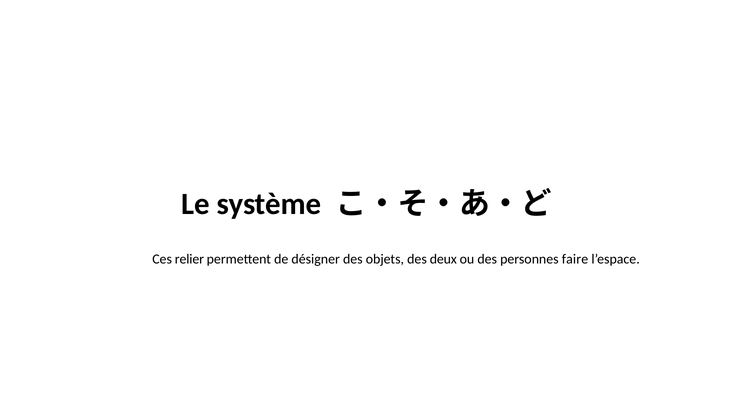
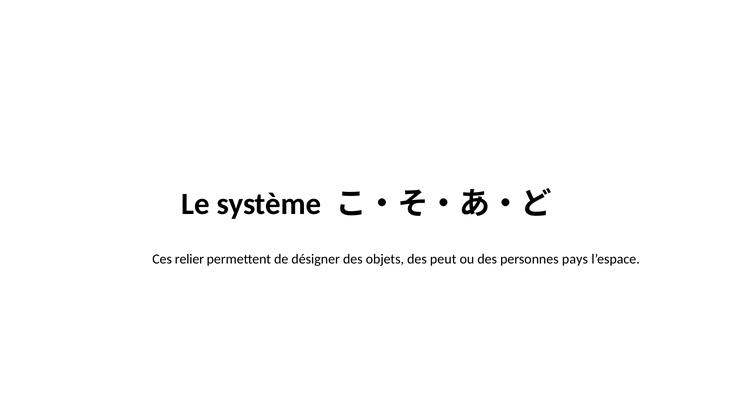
deux: deux -> peut
faire: faire -> pays
